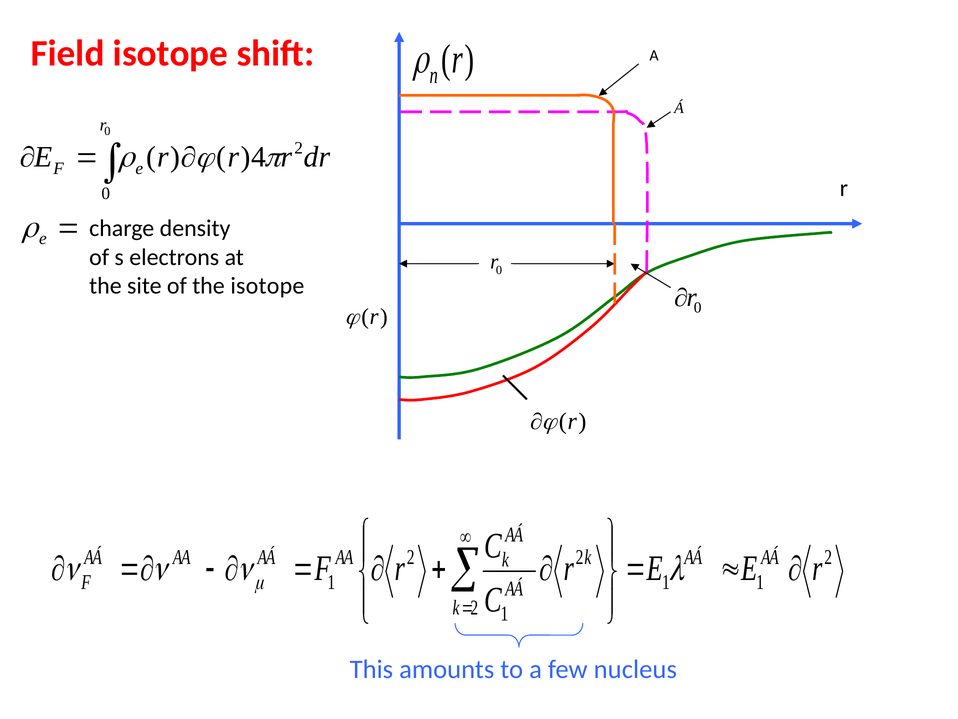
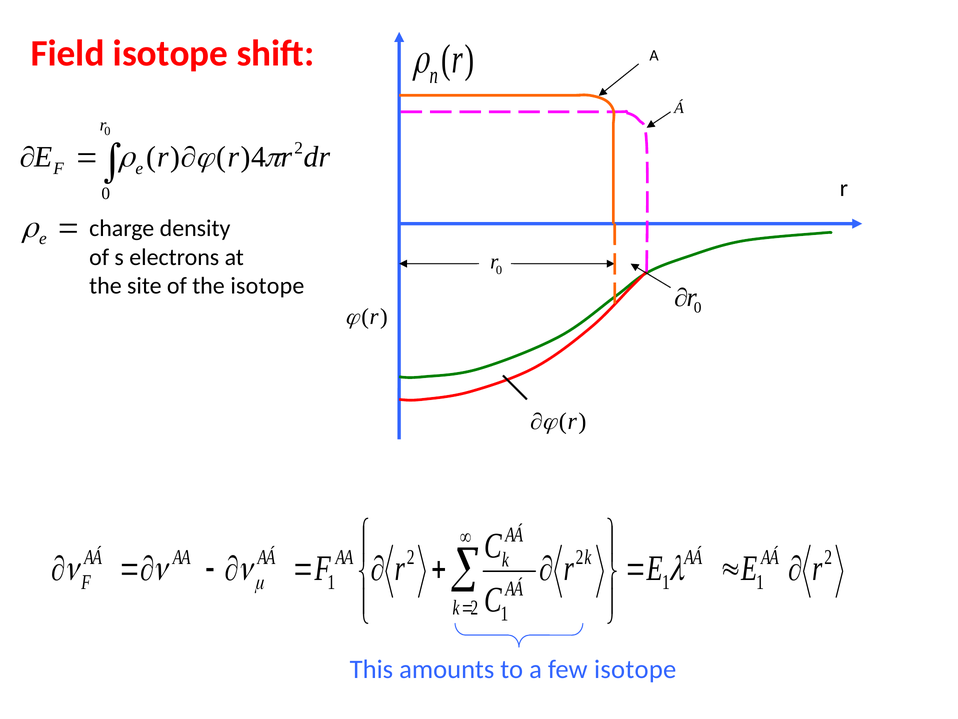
few nucleus: nucleus -> isotope
